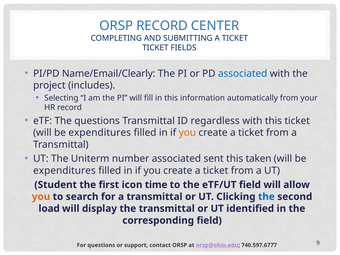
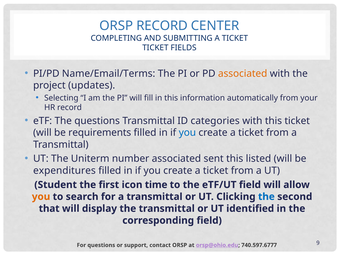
Name/Email/Clearly: Name/Email/Clearly -> Name/Email/Terms
associated at (243, 74) colour: blue -> orange
includes: includes -> updates
regardless: regardless -> categories
expenditures at (100, 133): expenditures -> requirements
you at (187, 133) colour: orange -> blue
taken: taken -> listed
load: load -> that
